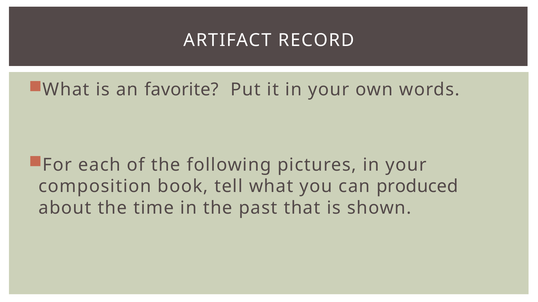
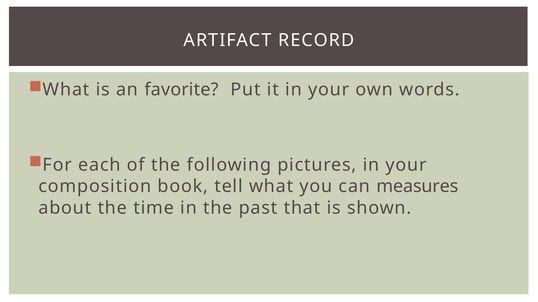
produced: produced -> measures
